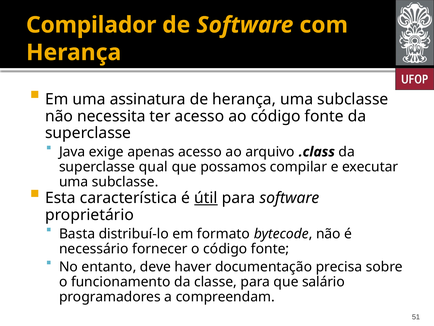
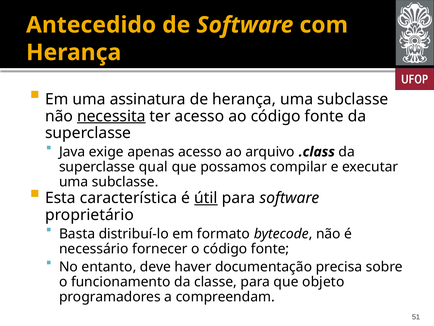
Compilador: Compilador -> Antecedido
necessita underline: none -> present
salário: salário -> objeto
